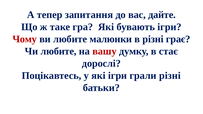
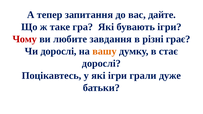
малюнки: малюнки -> завдання
Чи любите: любите -> дорослі
вашу colour: red -> orange
грали різні: різні -> дуже
